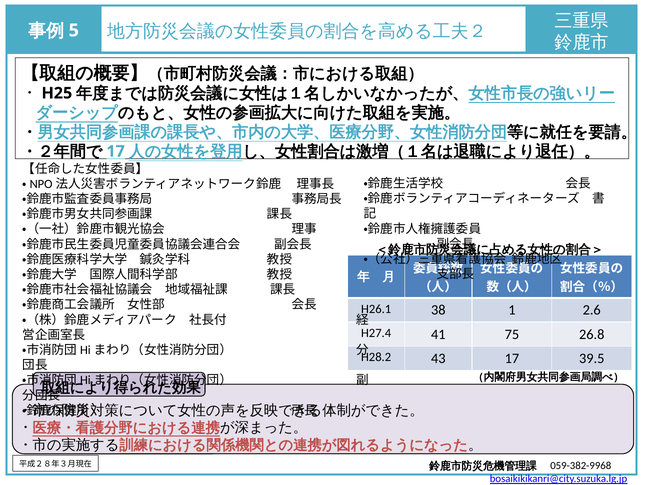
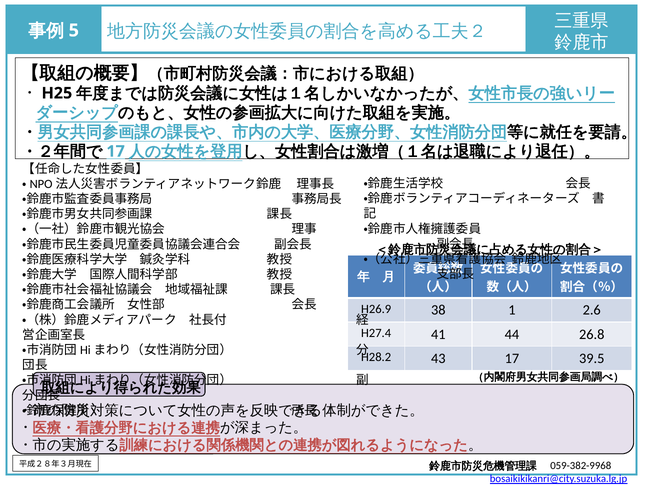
H26.1: H26.1 -> H26.9
75: 75 -> 44
